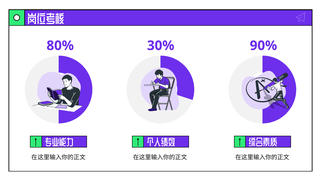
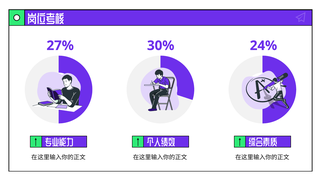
80%: 80% -> 27%
90%: 90% -> 24%
